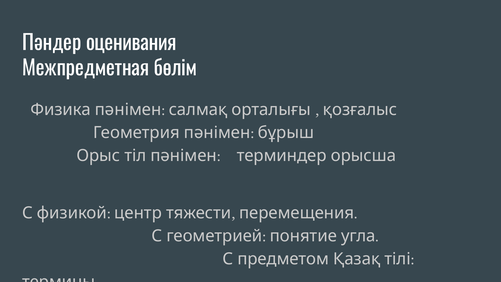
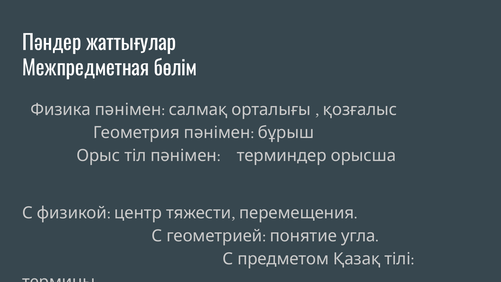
оценивания: оценивания -> жаттығулар
